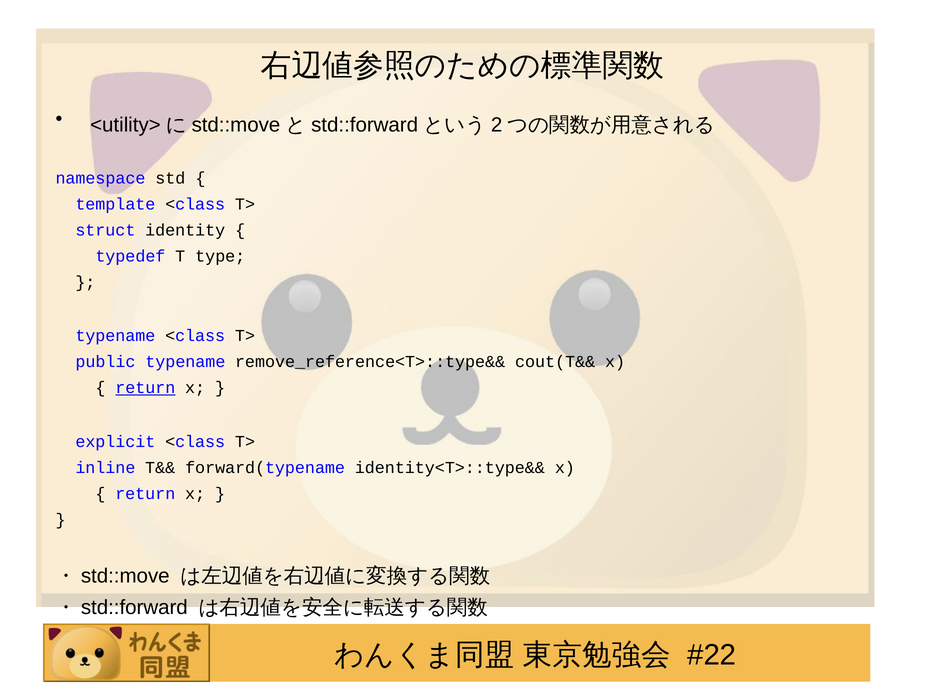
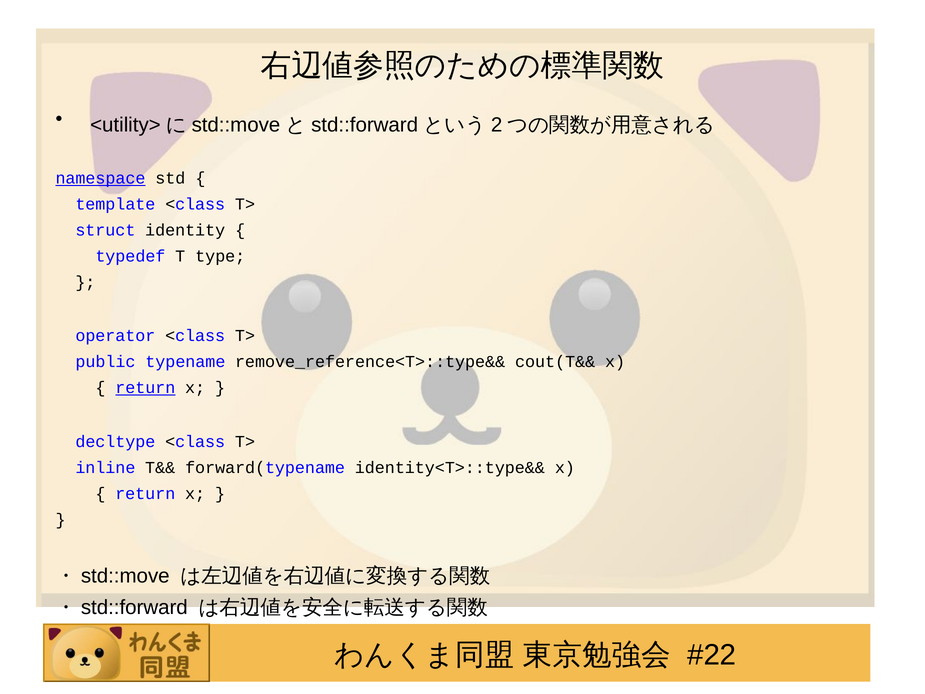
namespace underline: none -> present
typename at (115, 336): typename -> operator
explicit: explicit -> decltype
